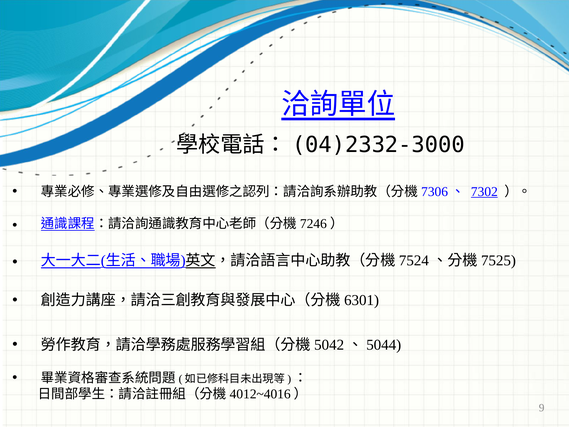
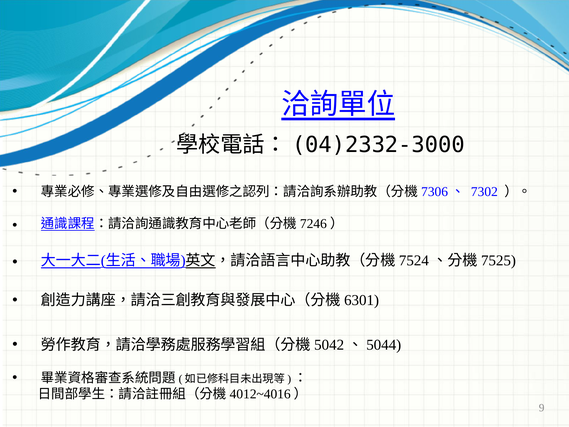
7302 underline: present -> none
